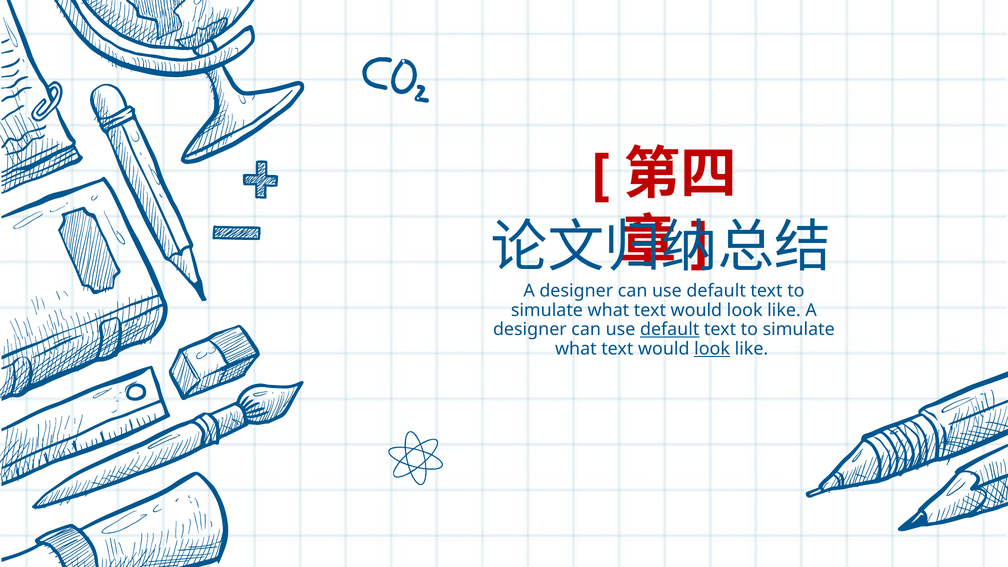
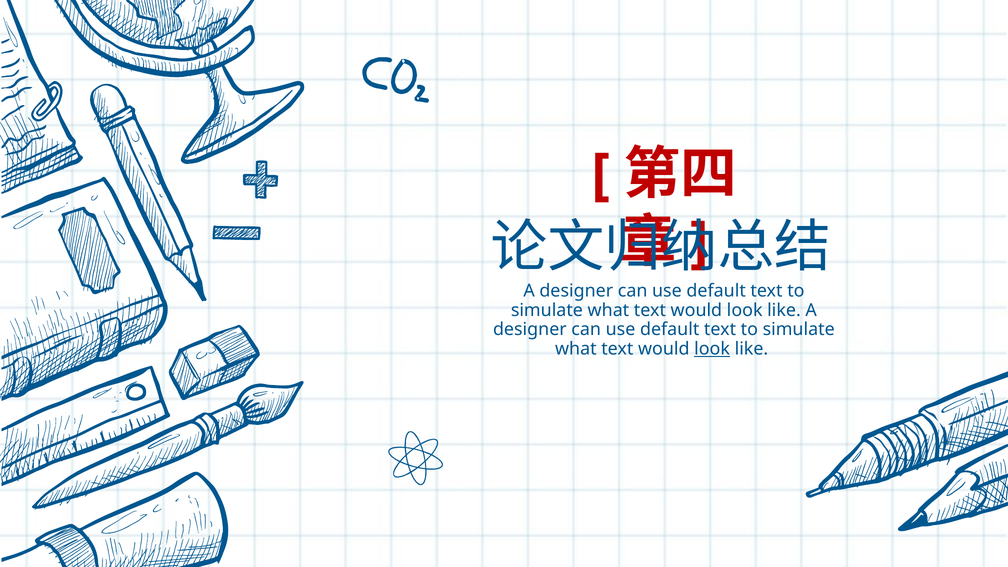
default at (670, 329) underline: present -> none
